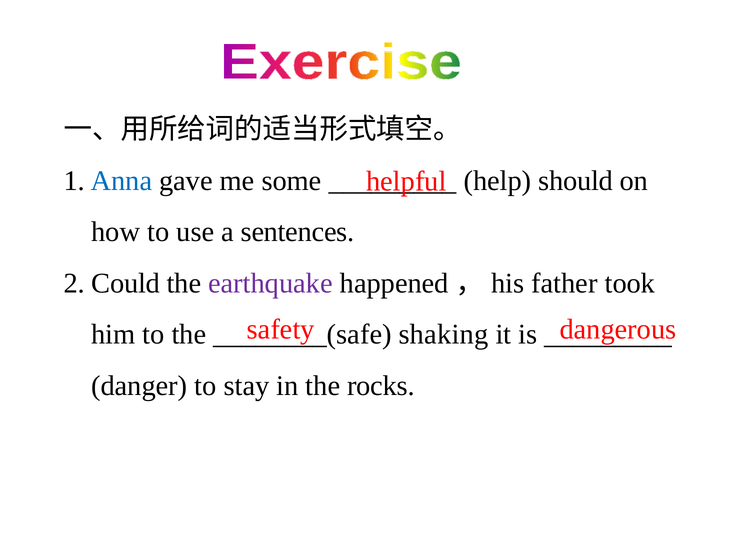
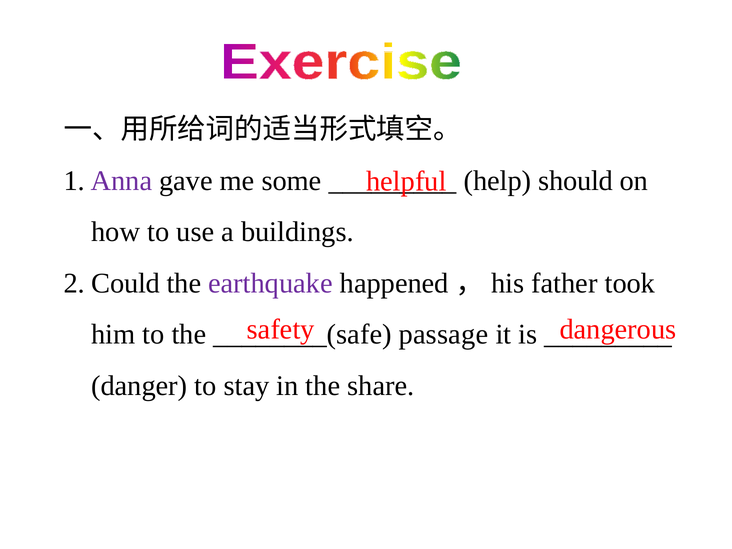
Anna colour: blue -> purple
sentences: sentences -> buildings
shaking: shaking -> passage
rocks: rocks -> share
